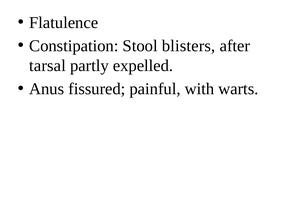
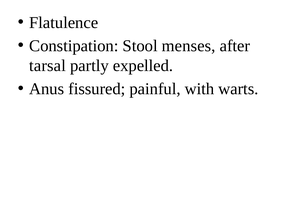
blisters: blisters -> menses
